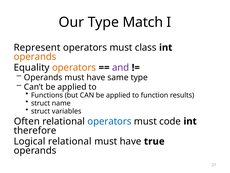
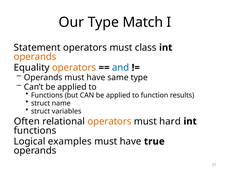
Represent: Represent -> Statement
and colour: purple -> blue
operators at (109, 121) colour: blue -> orange
code: code -> hard
therefore at (35, 130): therefore -> functions
Logical relational: relational -> examples
